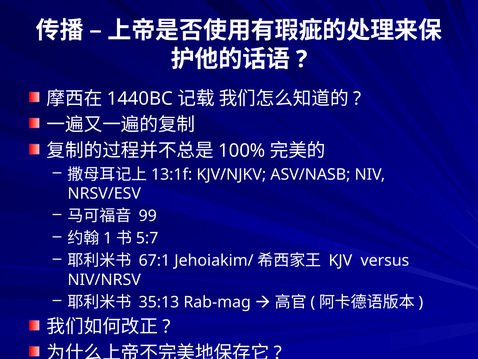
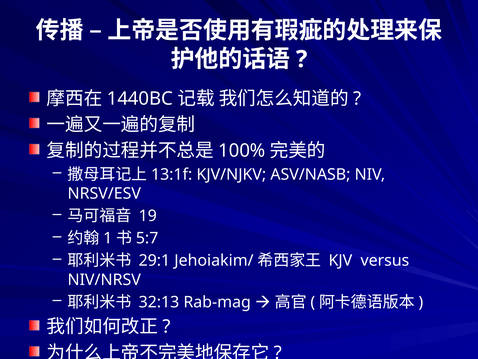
99: 99 -> 19
67:1: 67:1 -> 29:1
35:13: 35:13 -> 32:13
